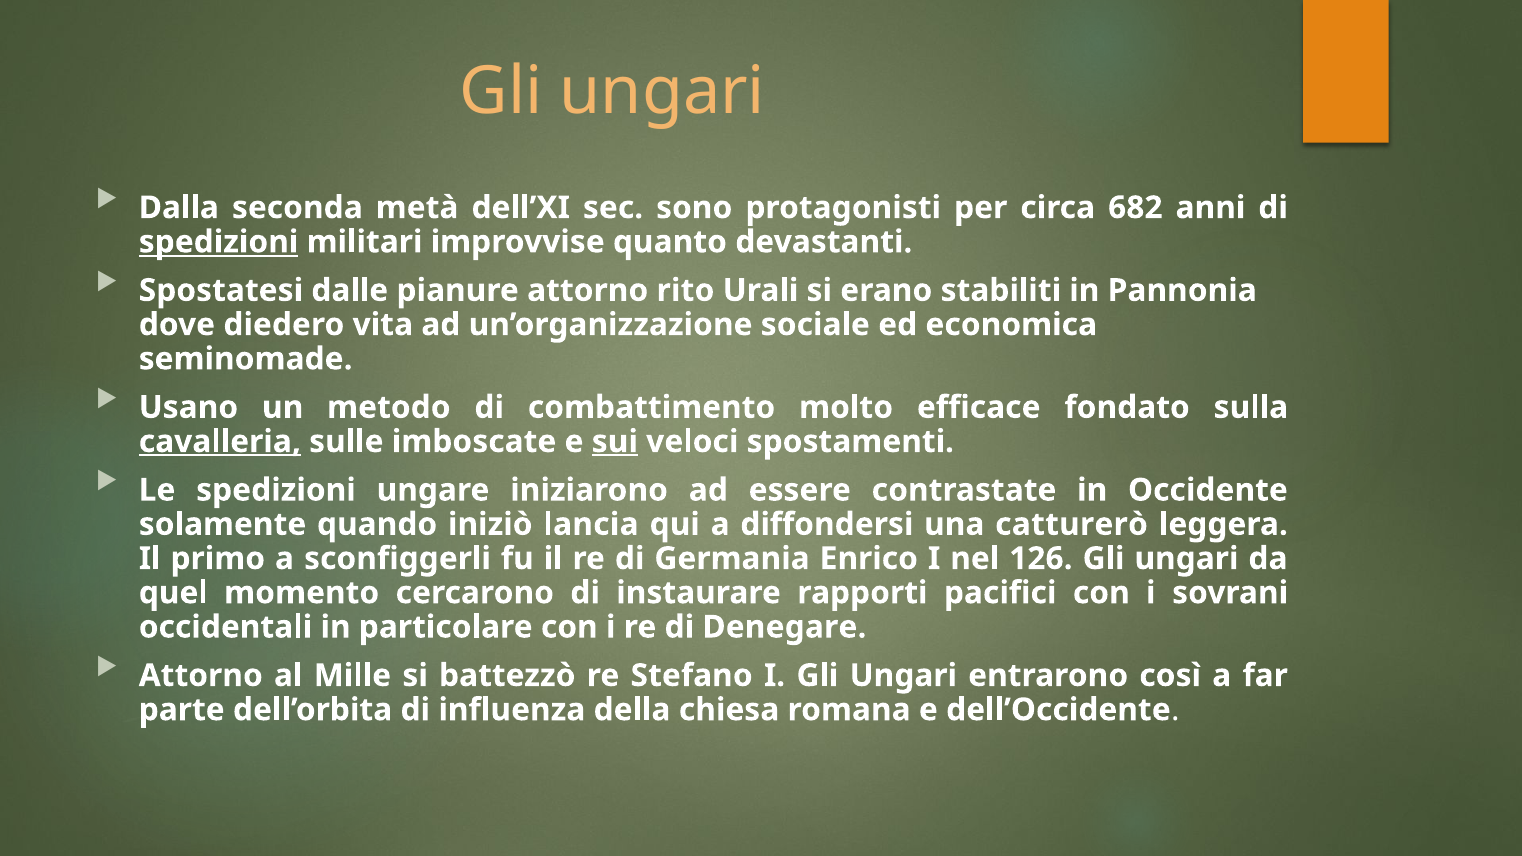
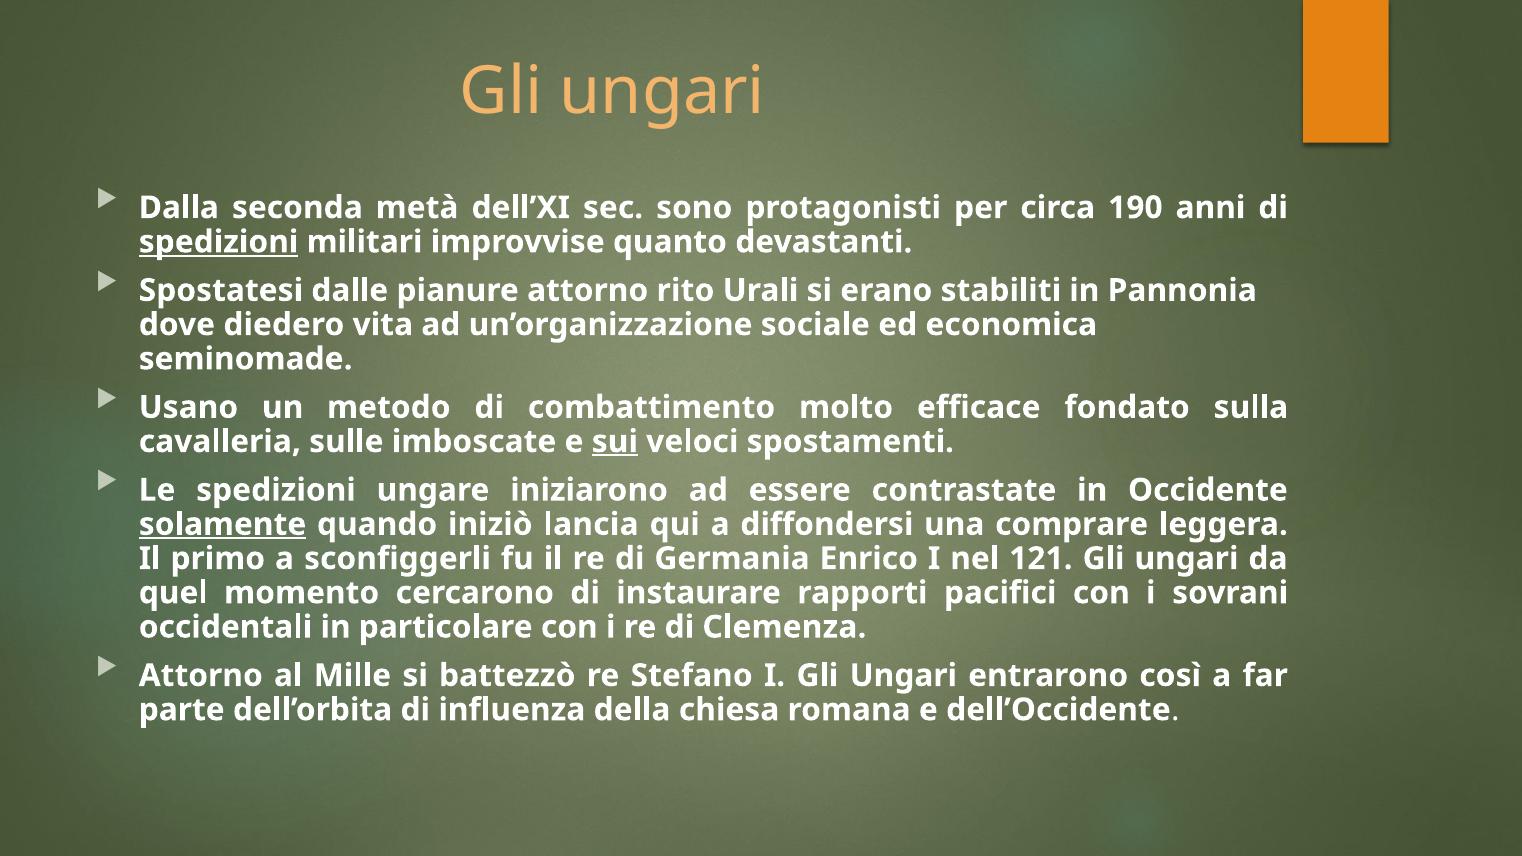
682: 682 -> 190
cavalleria underline: present -> none
solamente underline: none -> present
catturerò: catturerò -> comprare
126: 126 -> 121
Denegare: Denegare -> Clemenza
